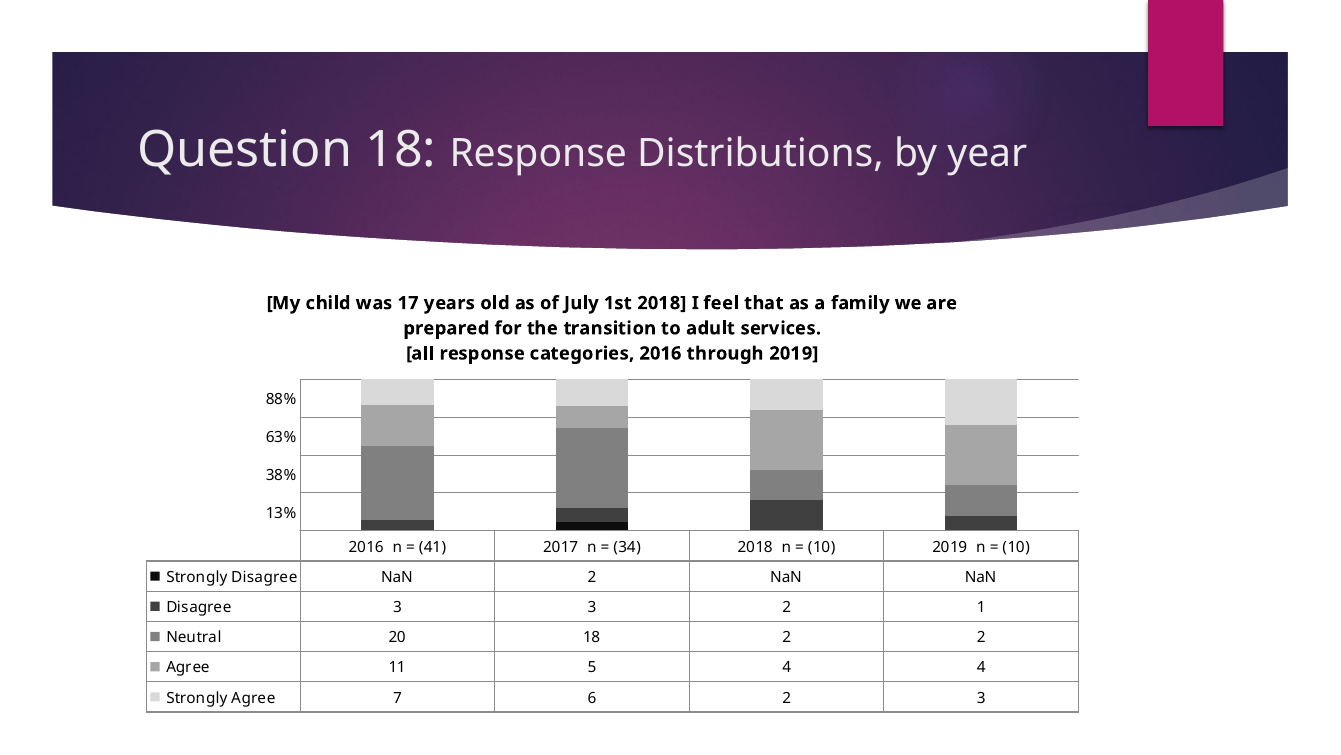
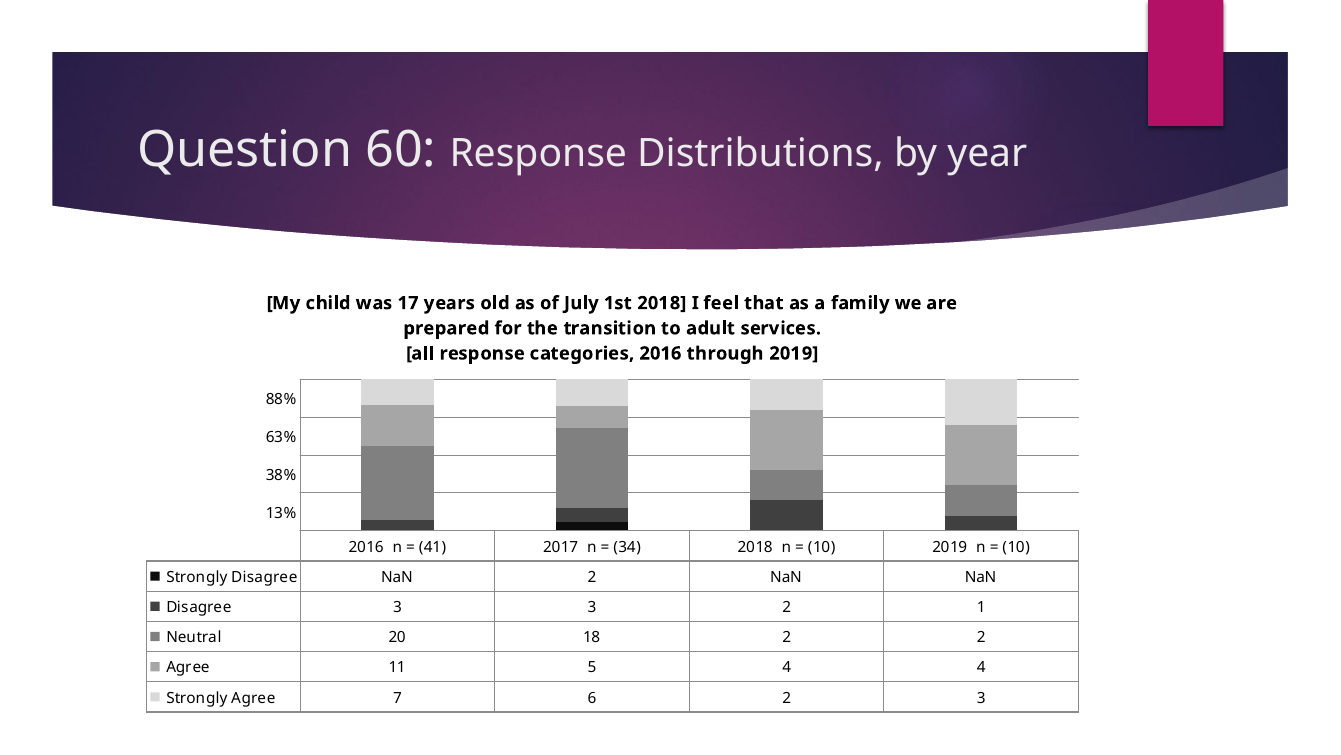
Question 18: 18 -> 60
